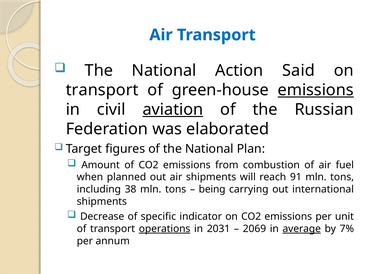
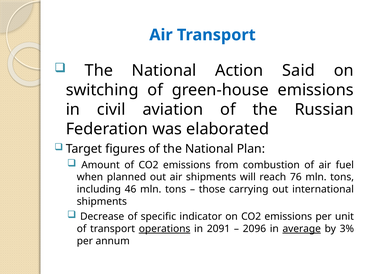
transport at (102, 90): transport -> switching
emissions at (316, 90) underline: present -> none
aviation underline: present -> none
91: 91 -> 76
38: 38 -> 46
being: being -> those
2031: 2031 -> 2091
2069: 2069 -> 2096
7%: 7% -> 3%
